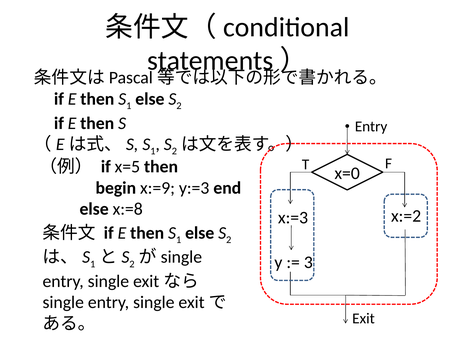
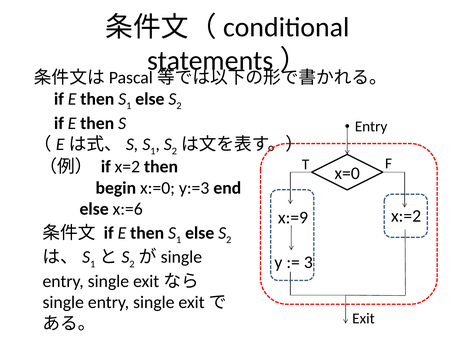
x=5: x=5 -> x=2
x:=9: x:=9 -> x:=0
x:=8: x:=8 -> x:=6
x:=3: x:=3 -> x:=9
